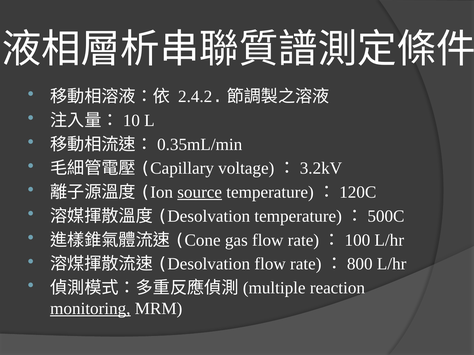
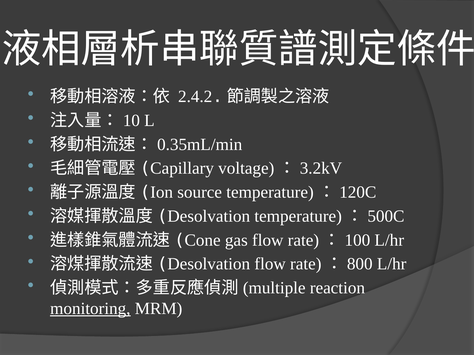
source underline: present -> none
